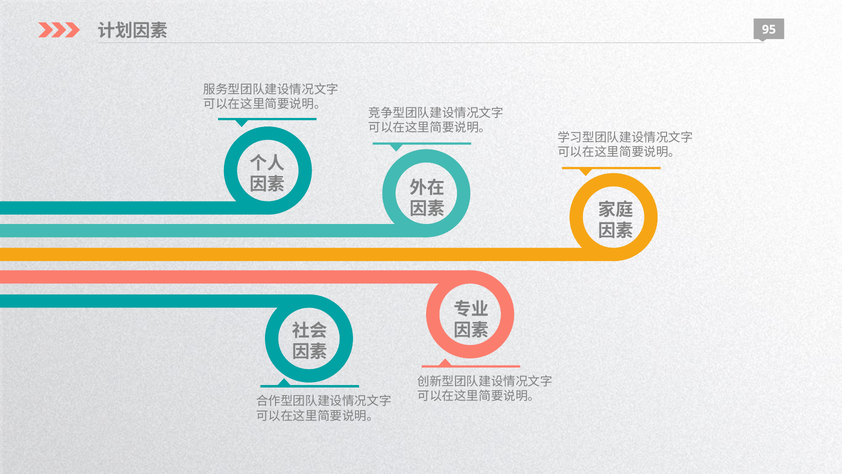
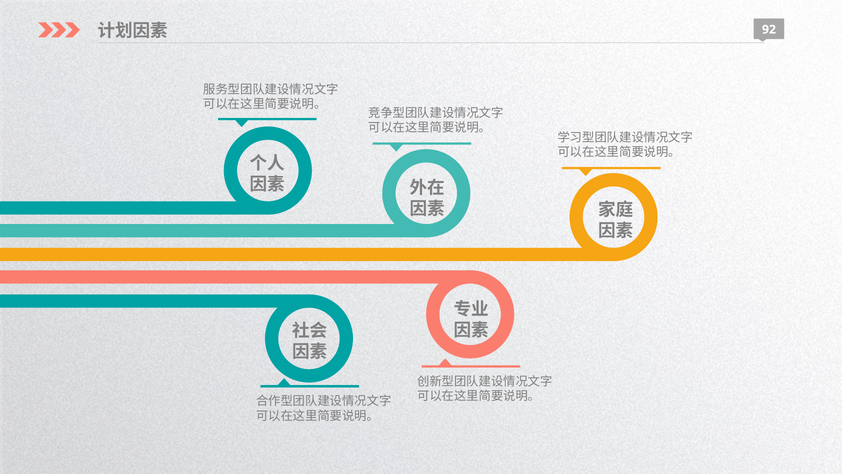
95: 95 -> 92
